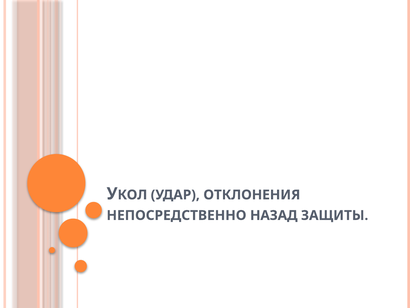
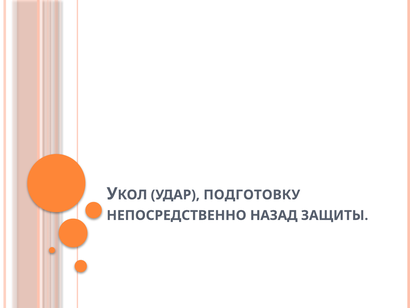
ОТКЛОНЕНИЯ: ОТКЛОНЕНИЯ -> ПОДГОТОВКУ
